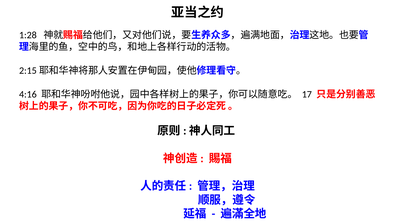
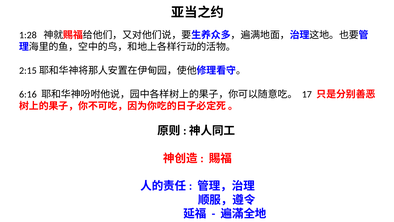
4:16: 4:16 -> 6:16
